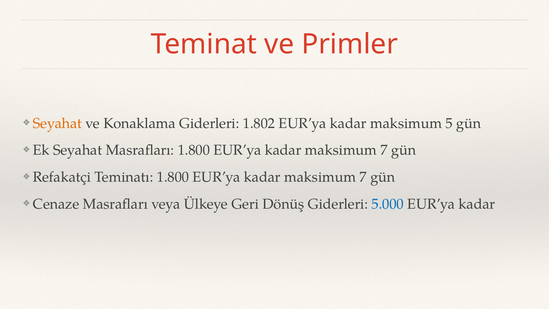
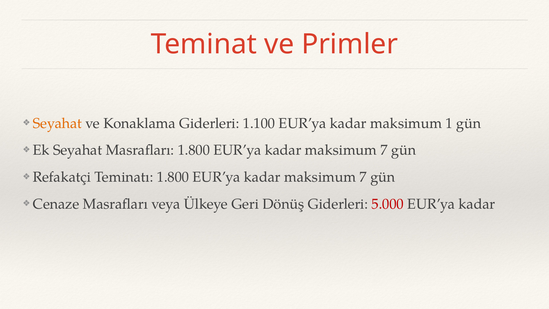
1.802: 1.802 -> 1.100
5: 5 -> 1
5.000 colour: blue -> red
